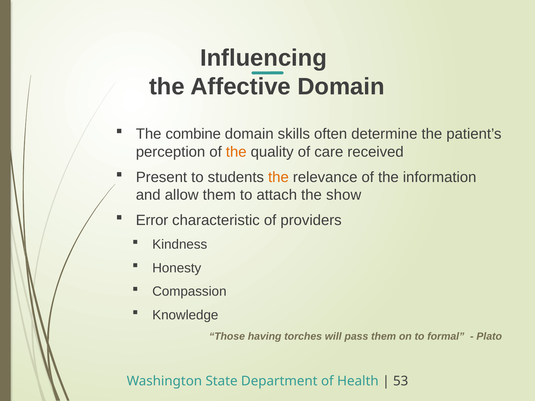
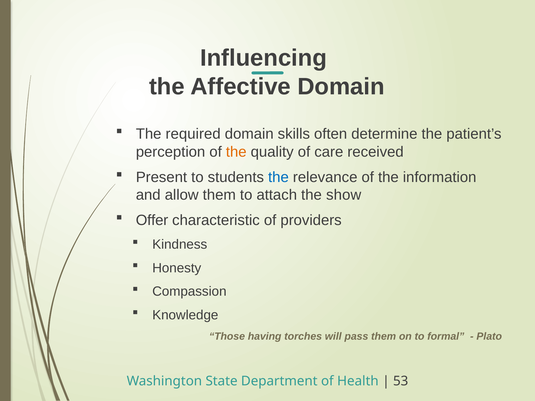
combine: combine -> required
the at (278, 177) colour: orange -> blue
Error: Error -> Offer
